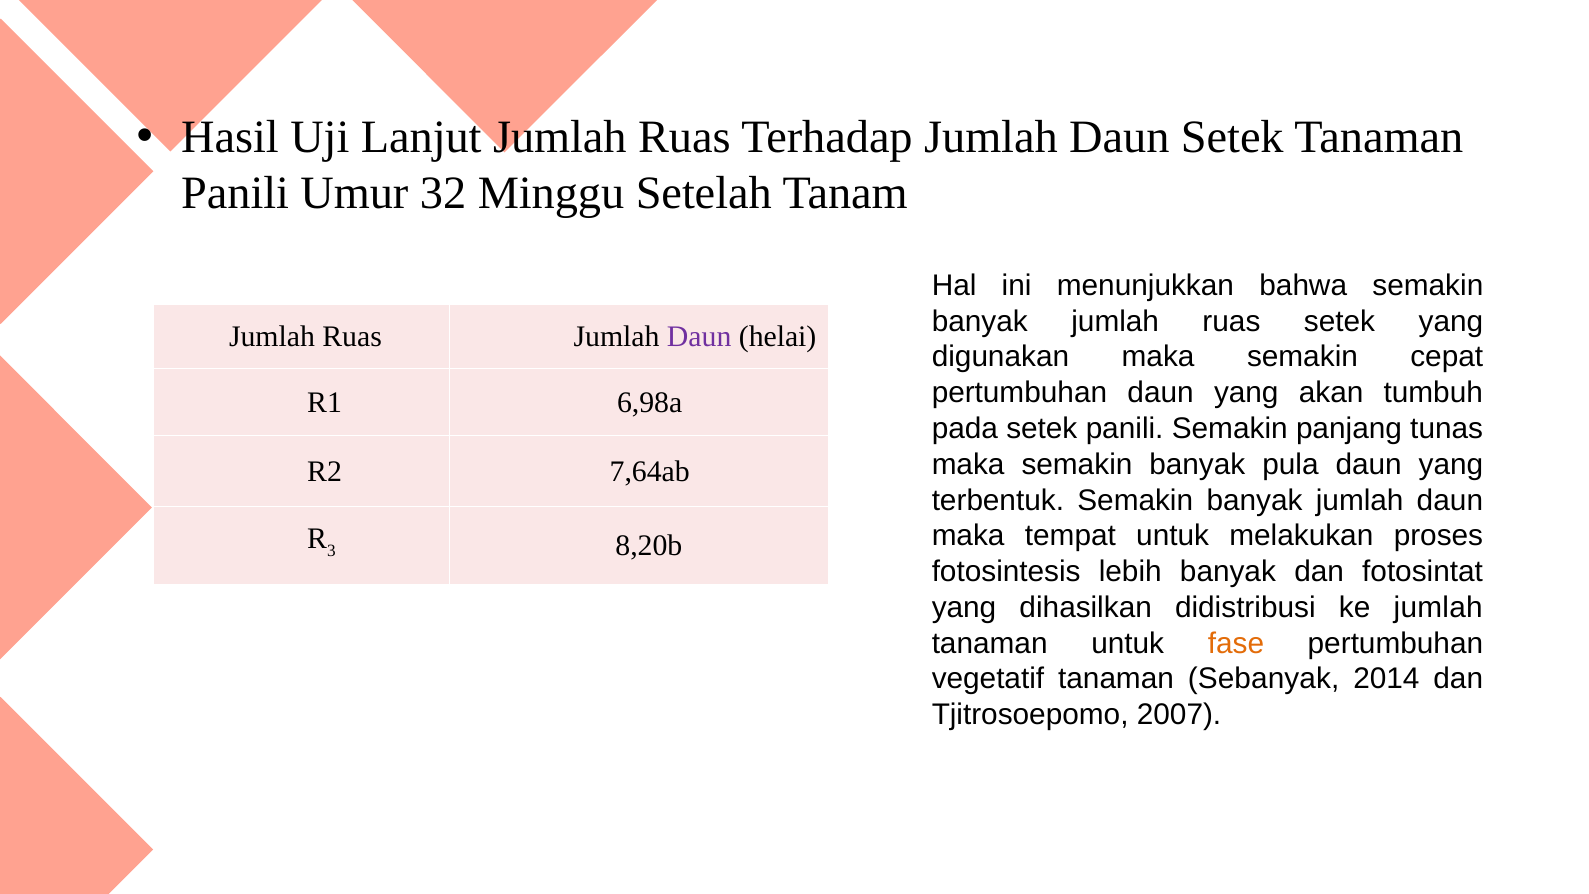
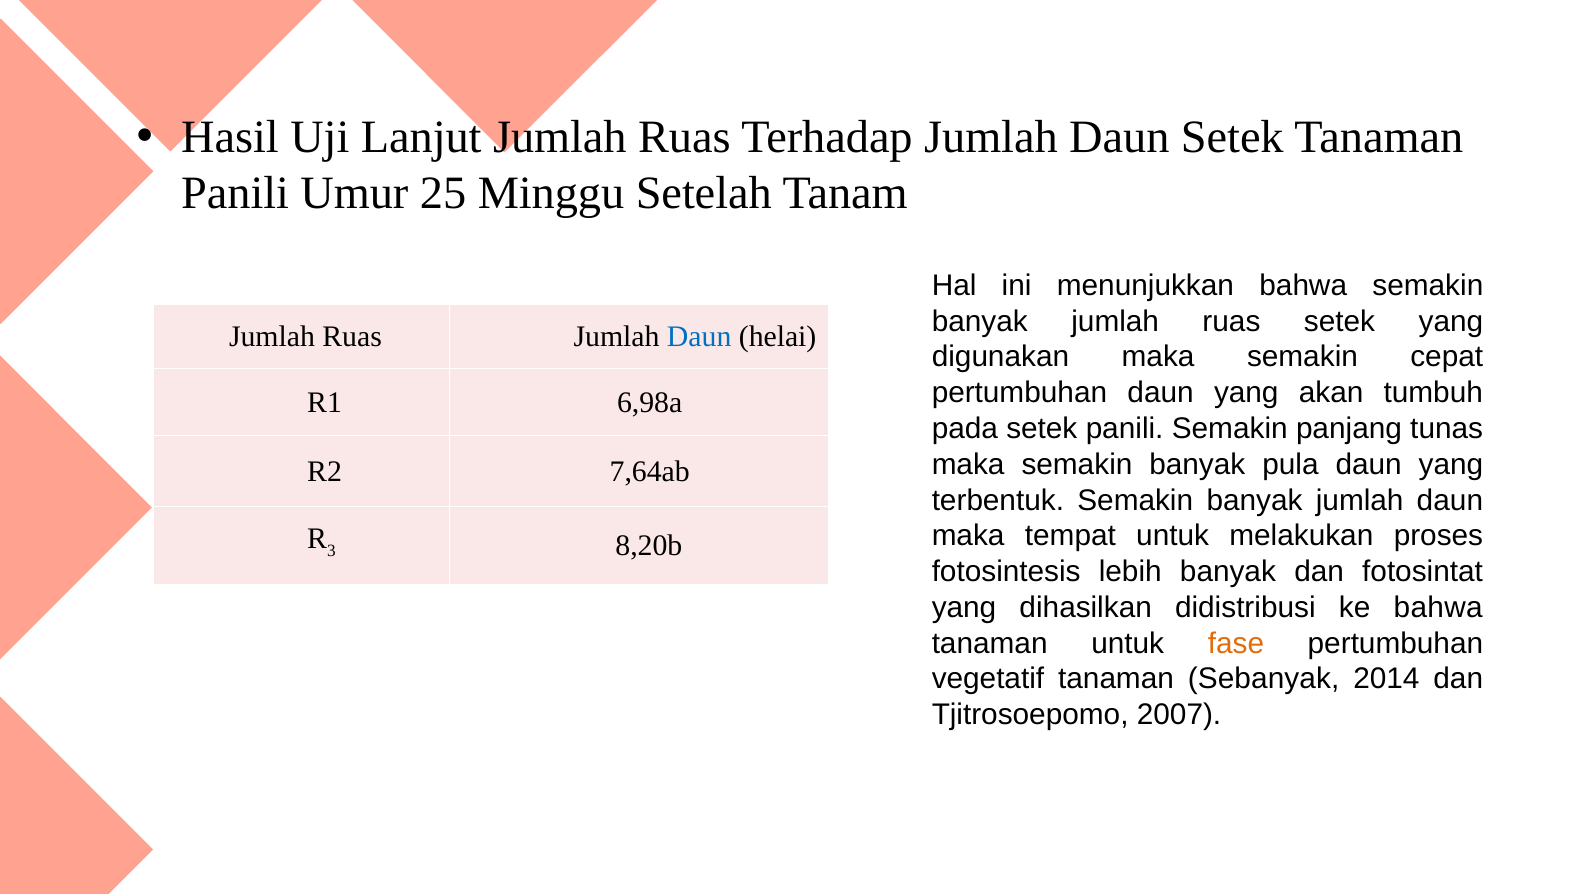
32: 32 -> 25
Daun at (699, 336) colour: purple -> blue
ke jumlah: jumlah -> bahwa
